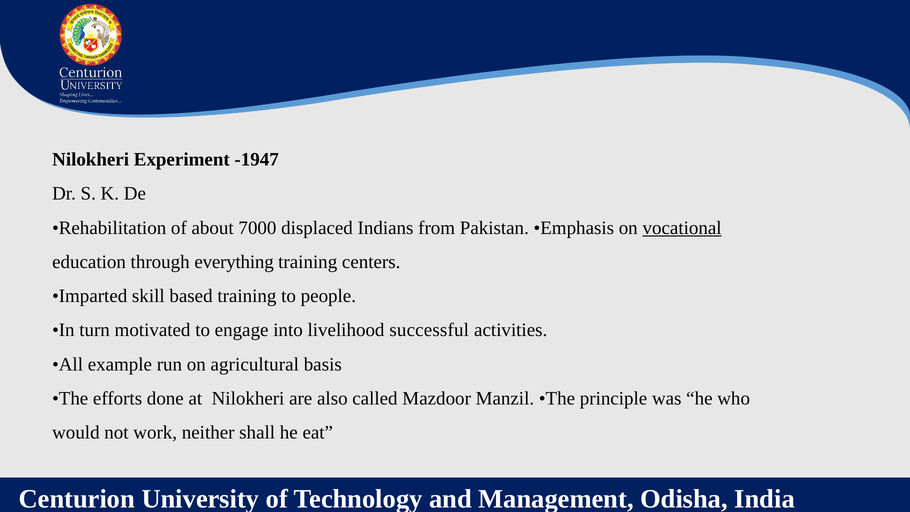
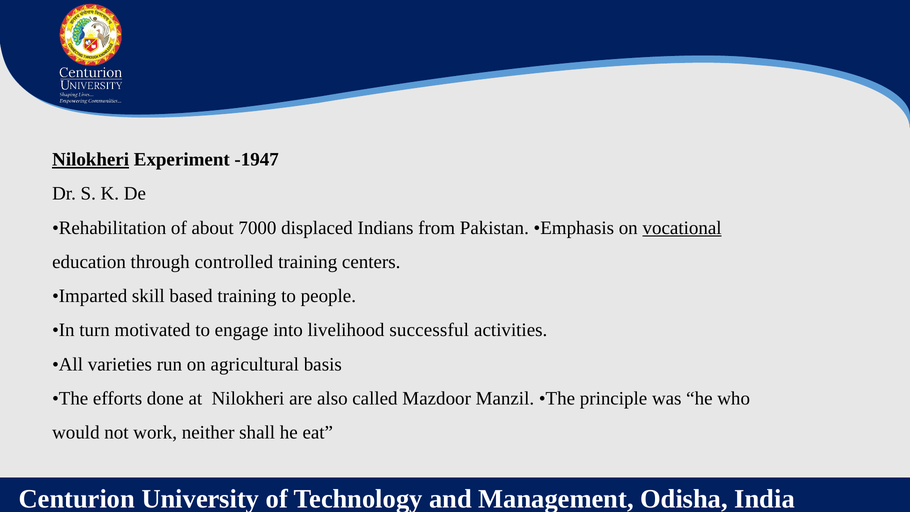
Nilokheri at (91, 159) underline: none -> present
everything: everything -> controlled
example: example -> varieties
